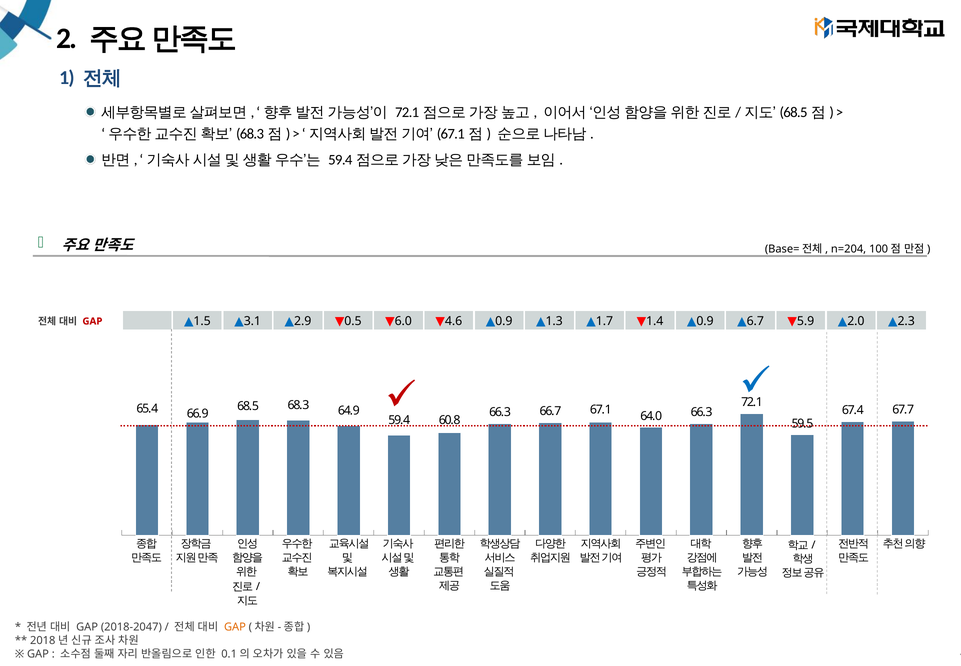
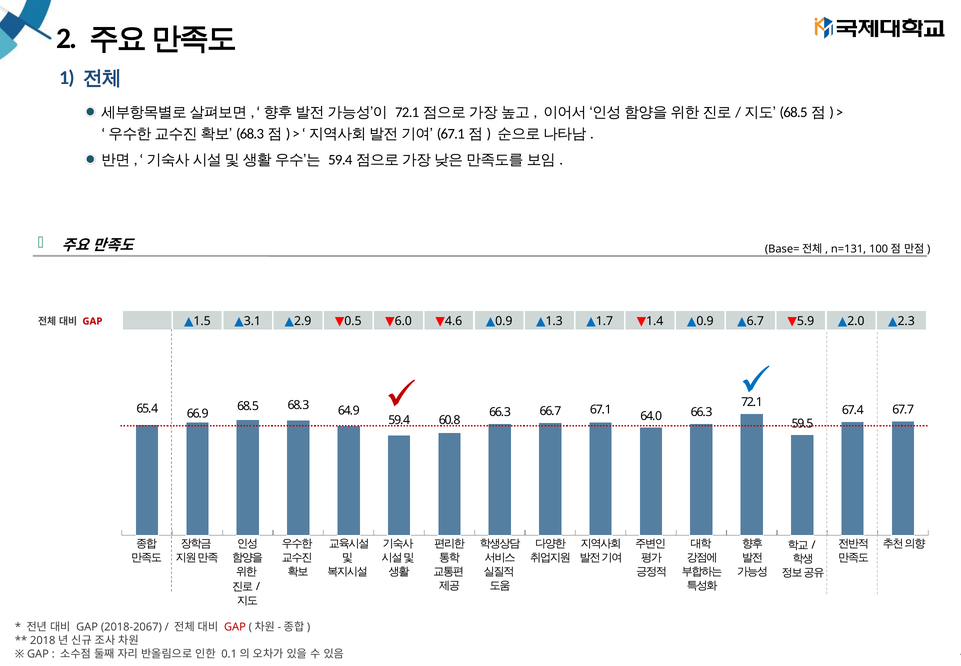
n=204: n=204 -> n=131
2018-2047: 2018-2047 -> 2018-2067
GAP at (235, 627) colour: orange -> red
